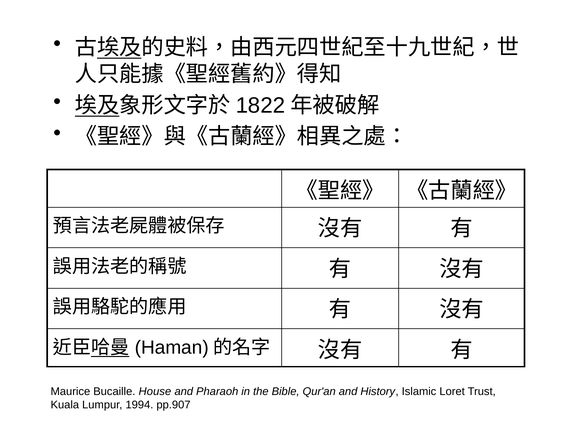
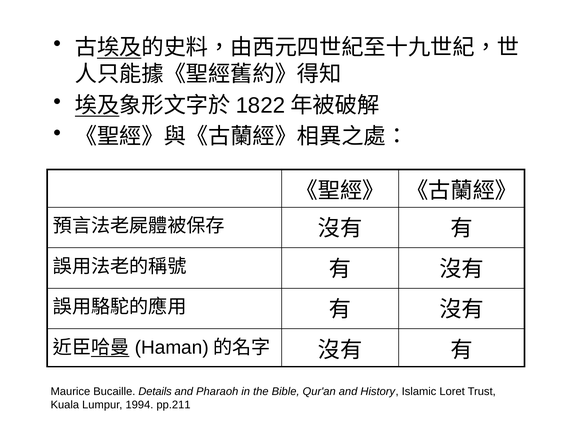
House: House -> Details
pp.907: pp.907 -> pp.211
